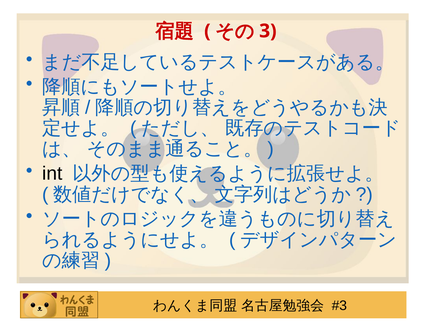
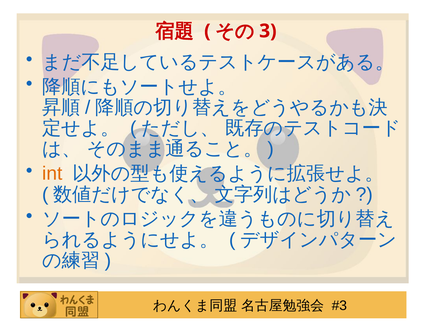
int colour: black -> orange
